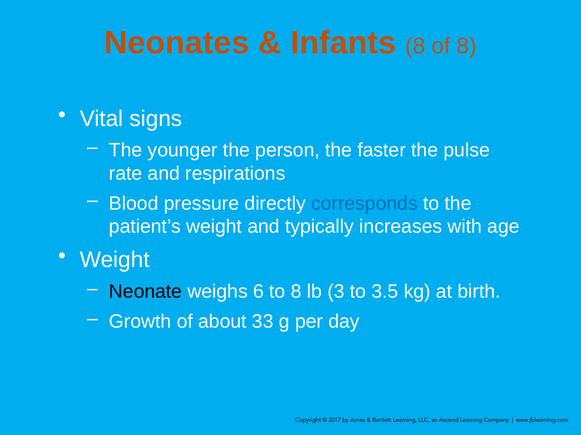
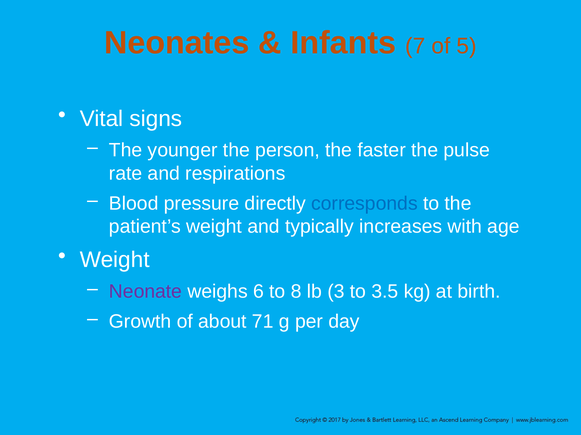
Infants 8: 8 -> 7
of 8: 8 -> 5
Neonate colour: black -> purple
33: 33 -> 71
